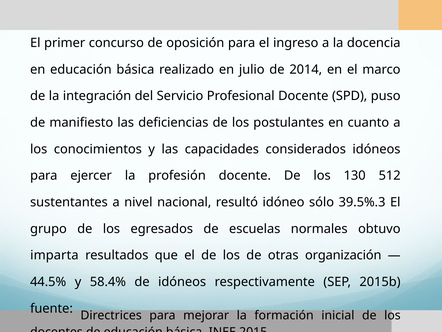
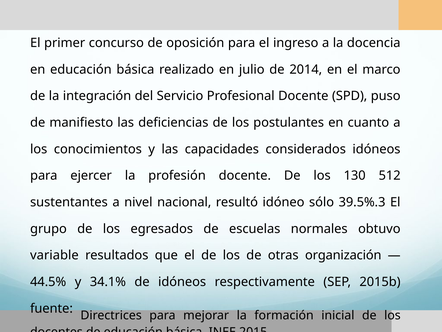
imparta: imparta -> variable
58.4%: 58.4% -> 34.1%
